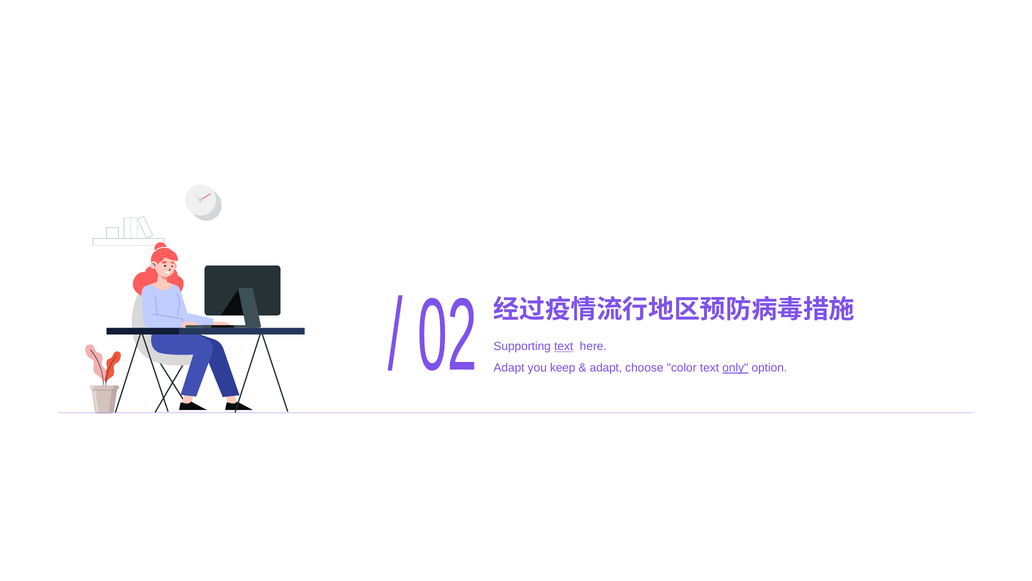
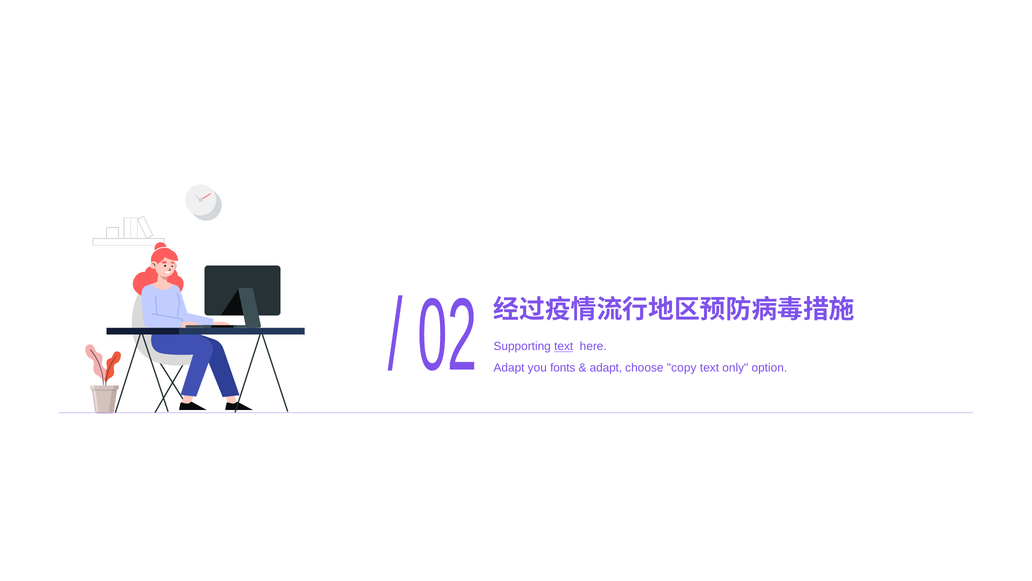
keep: keep -> fonts
color: color -> copy
only underline: present -> none
